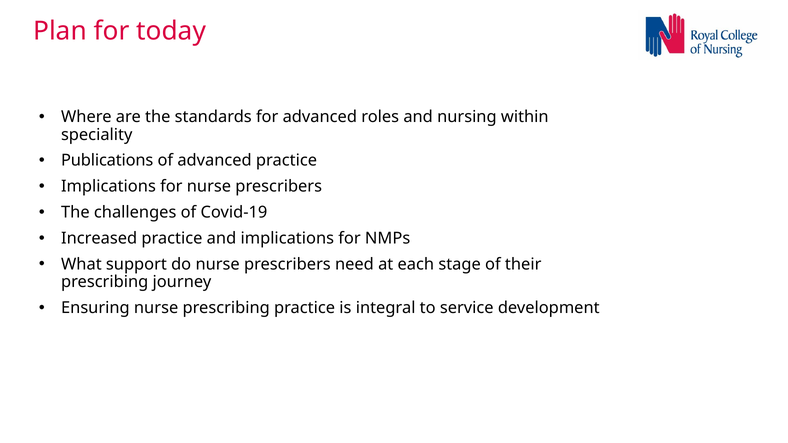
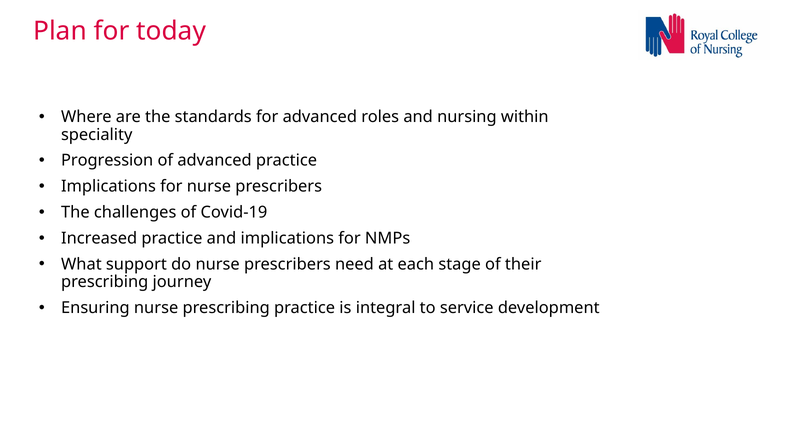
Publications: Publications -> Progression
